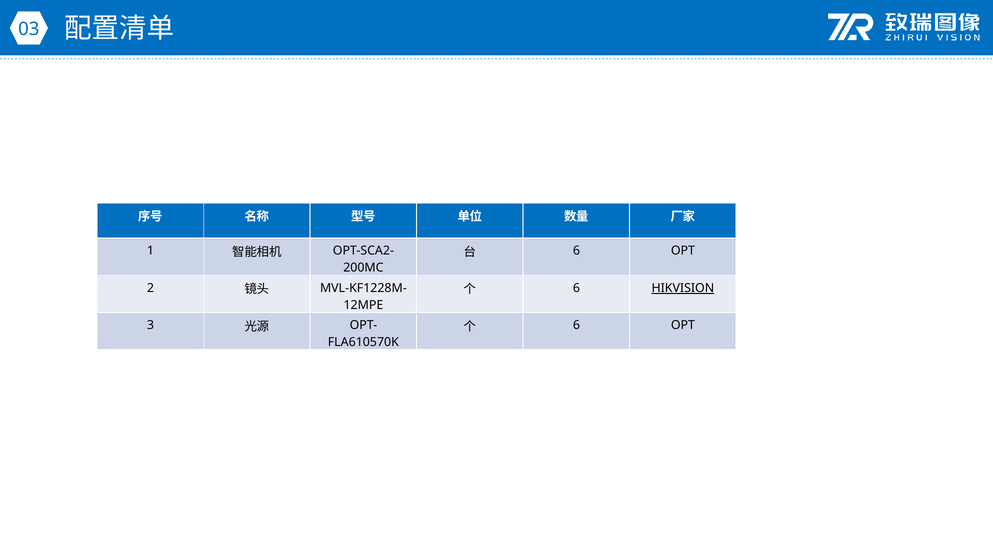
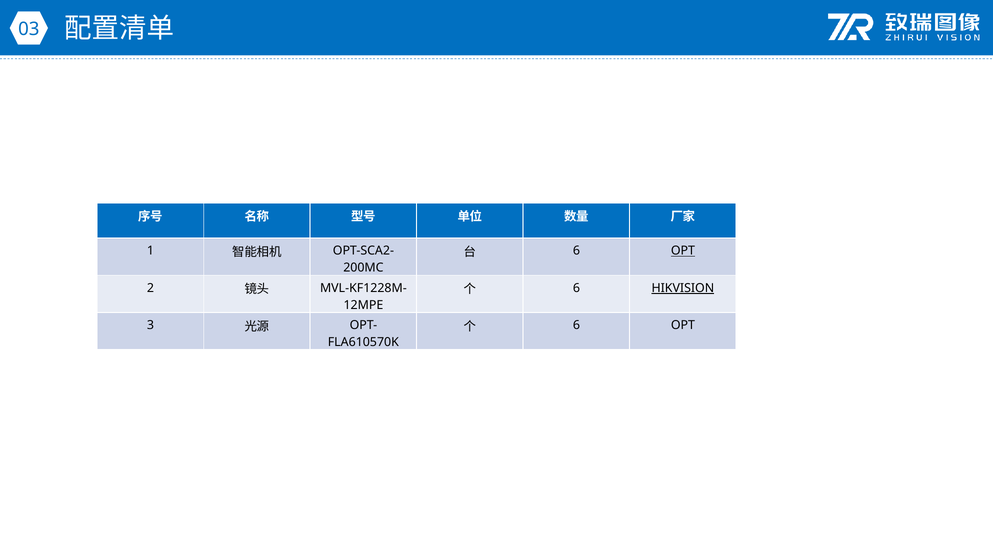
OPT at (683, 251) underline: none -> present
